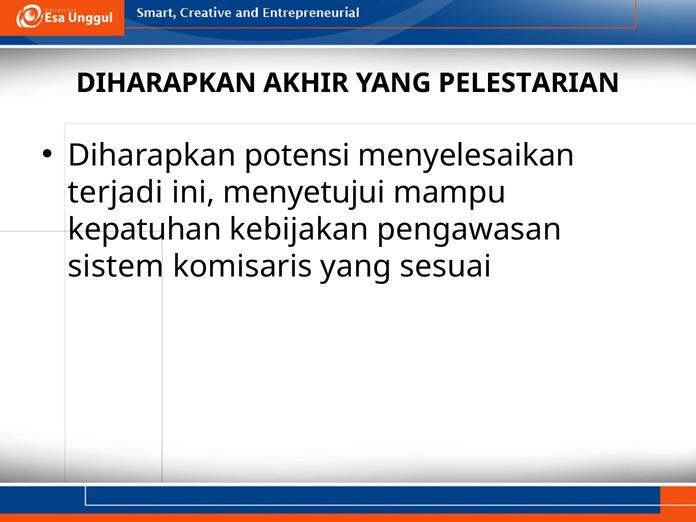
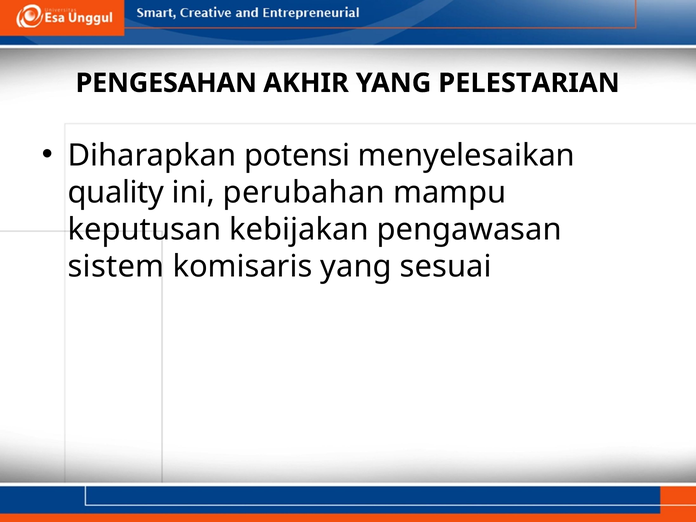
DIHARAPKAN at (166, 83): DIHARAPKAN -> PENGESAHAN
terjadi: terjadi -> quality
menyetujui: menyetujui -> perubahan
kepatuhan: kepatuhan -> keputusan
